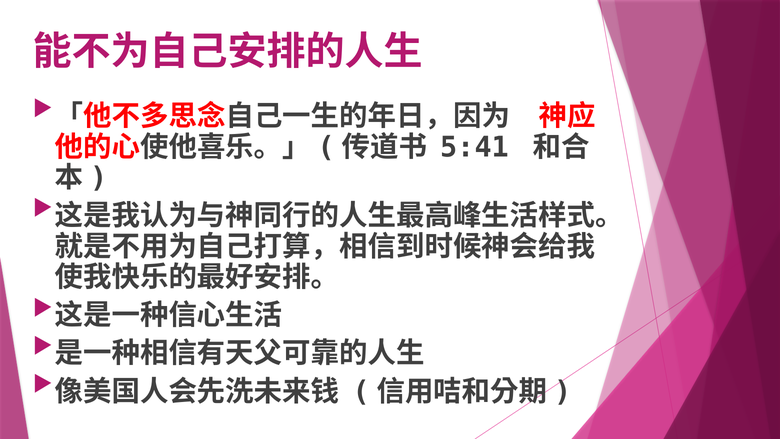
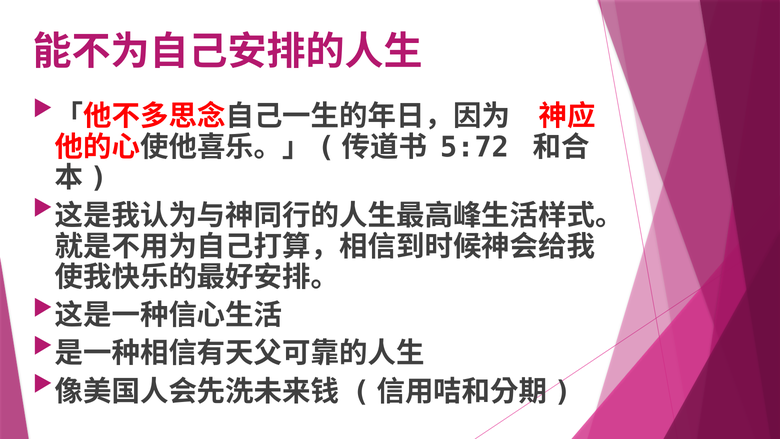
5:41: 5:41 -> 5:72
